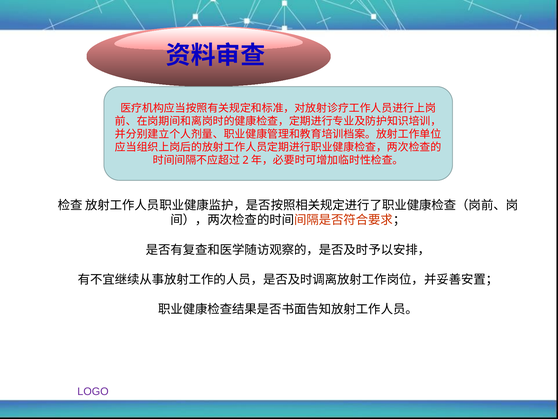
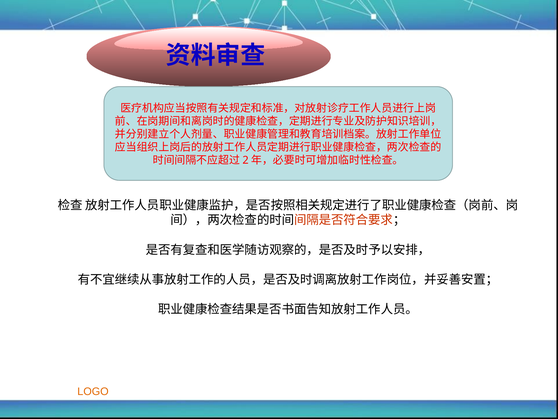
LOGO colour: purple -> orange
